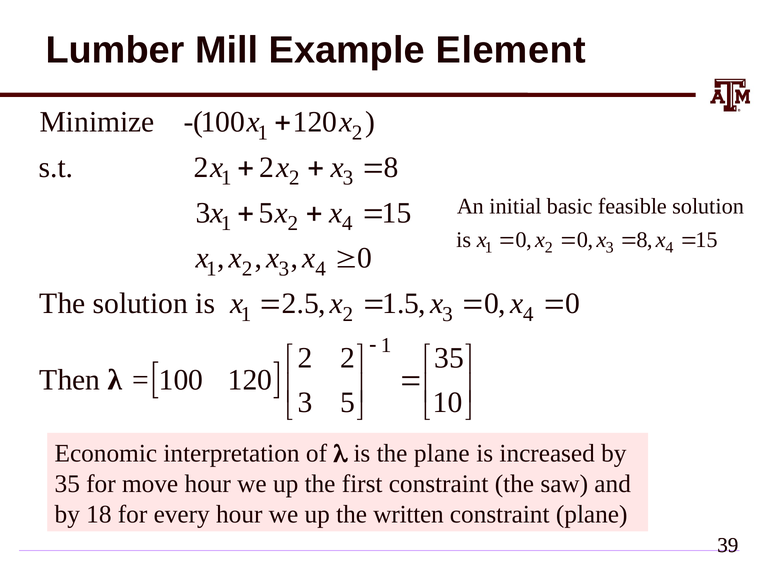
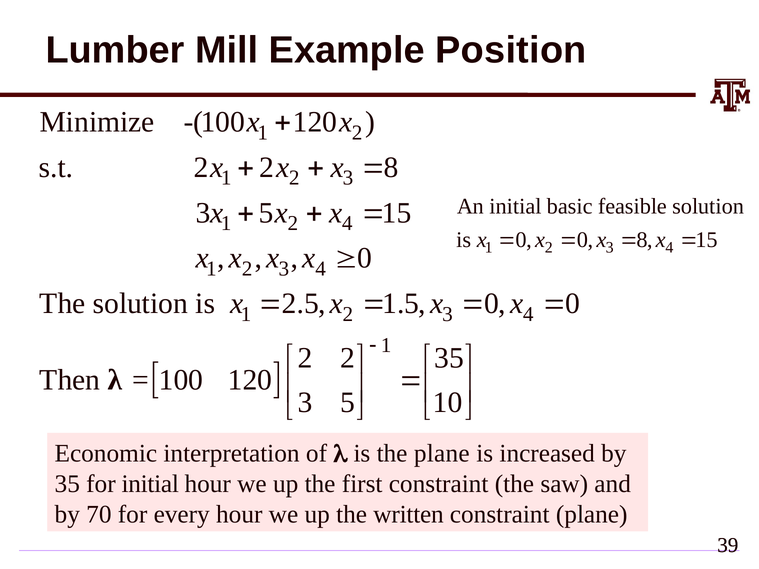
Element: Element -> Position
for move: move -> initial
18: 18 -> 70
